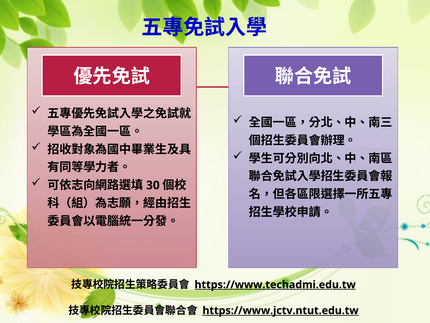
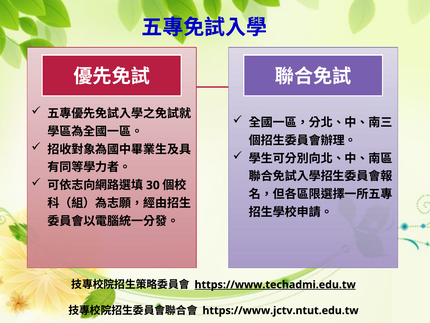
https://www.jctv.ntut.edu.tw underline: present -> none
